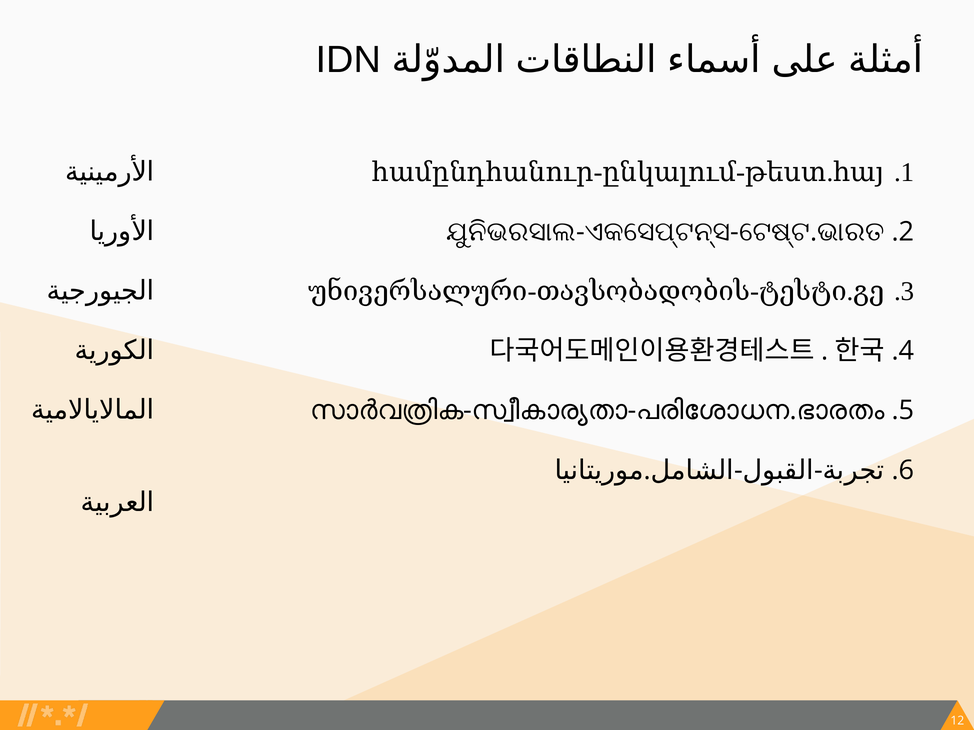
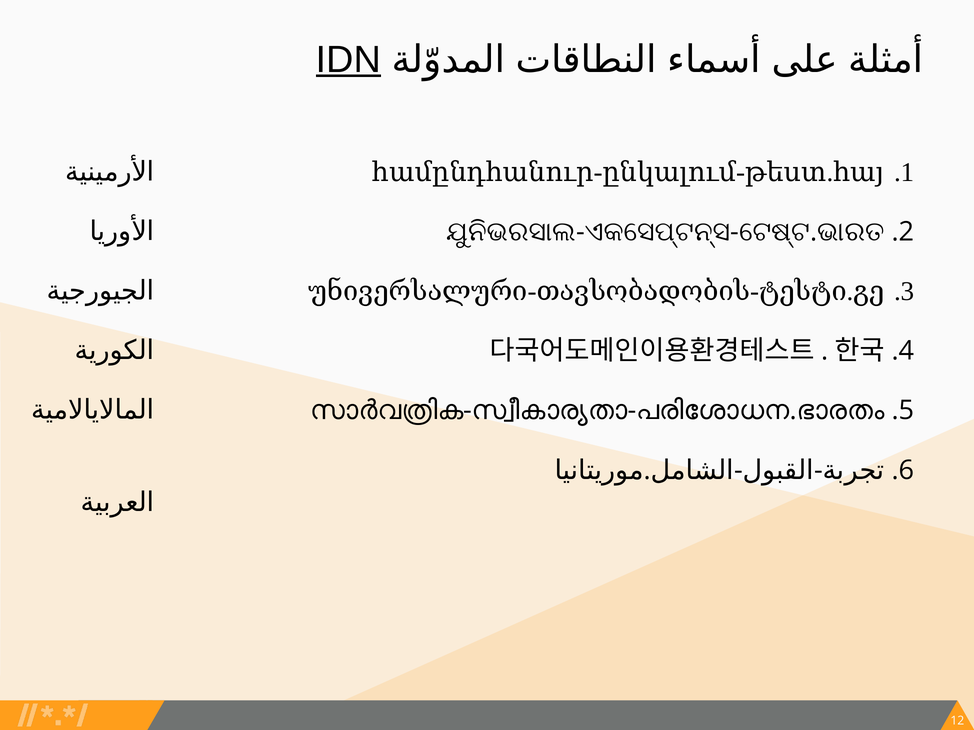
IDN underline: none -> present
